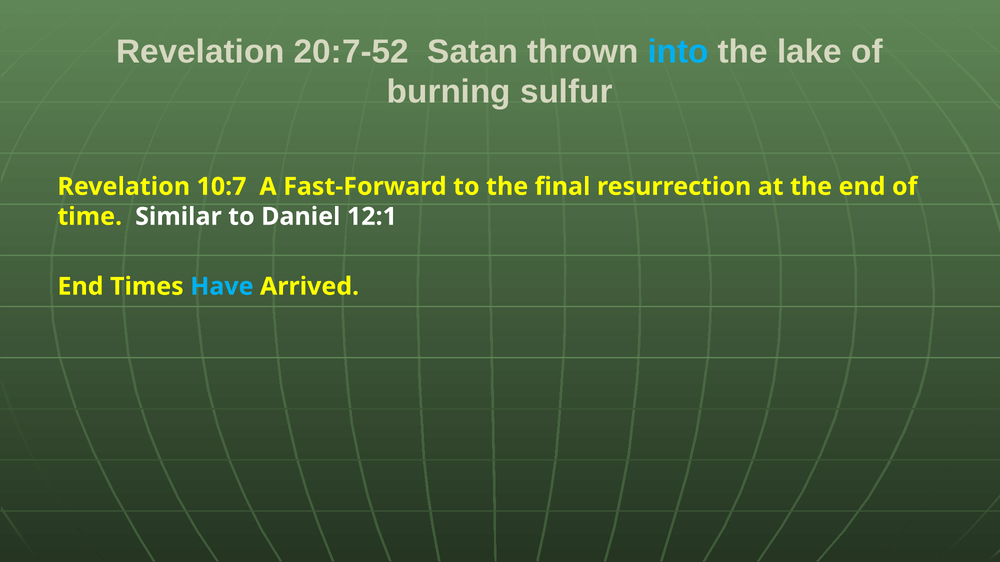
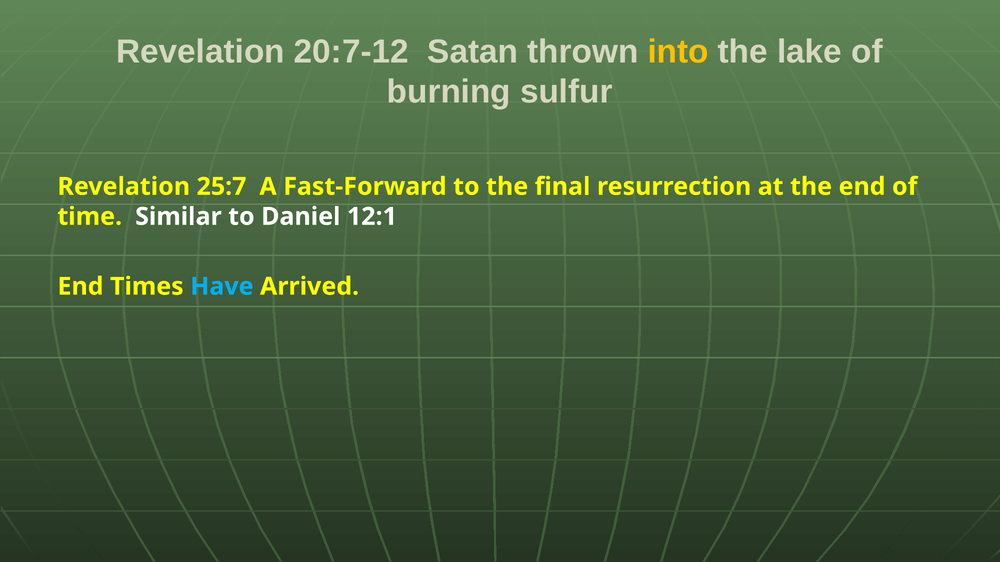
20:7-52: 20:7-52 -> 20:7-12
into colour: light blue -> yellow
10:7: 10:7 -> 25:7
